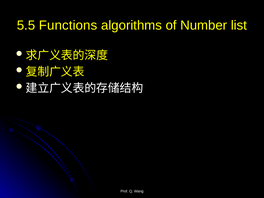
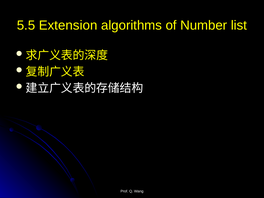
Functions: Functions -> Extension
